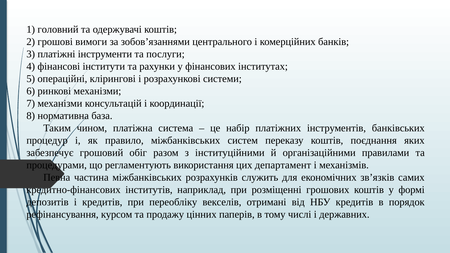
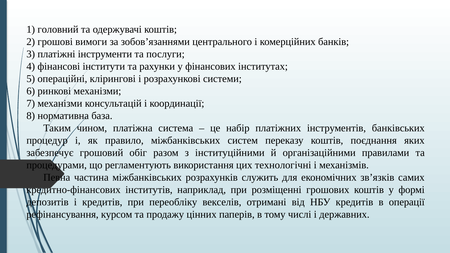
департамент: департамент -> технологічні
порядок: порядок -> операції
